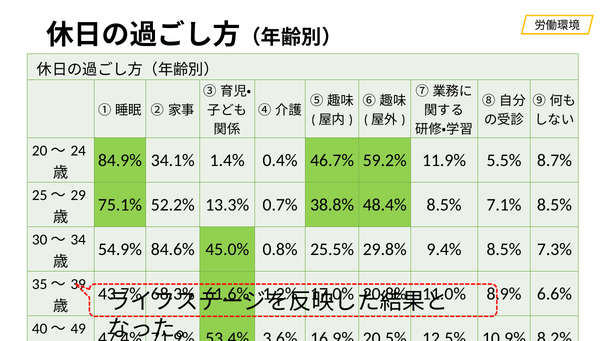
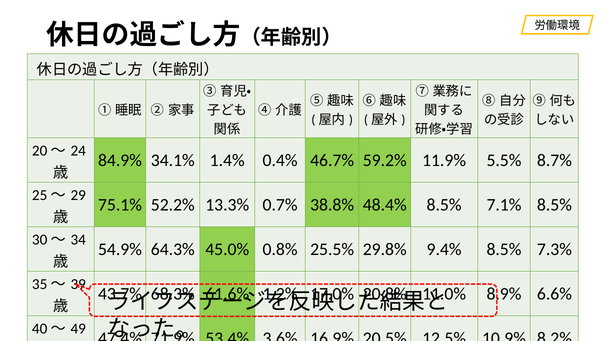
84.6%: 84.6% -> 64.3%
